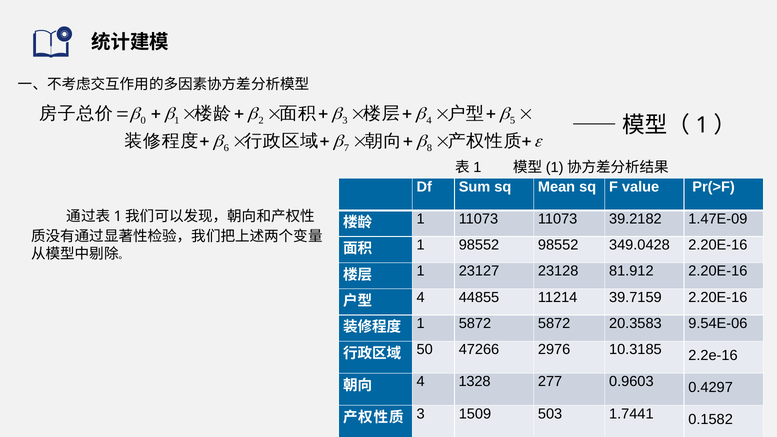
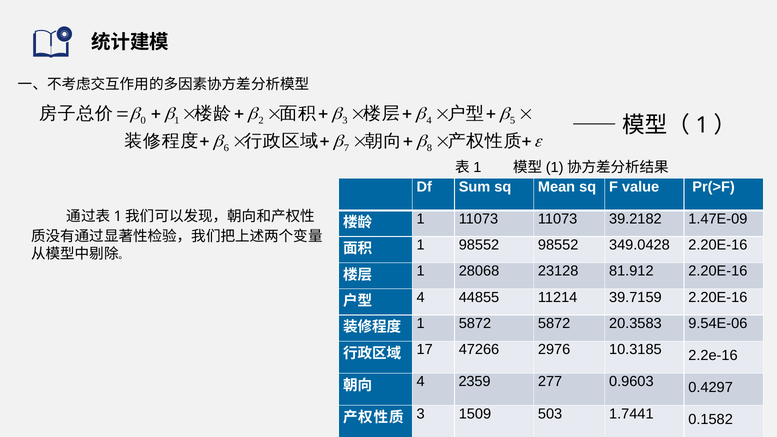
23127: 23127 -> 28068
50: 50 -> 17
1328: 1328 -> 2359
